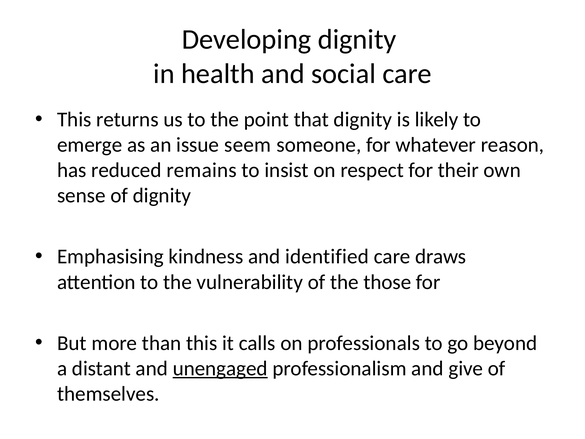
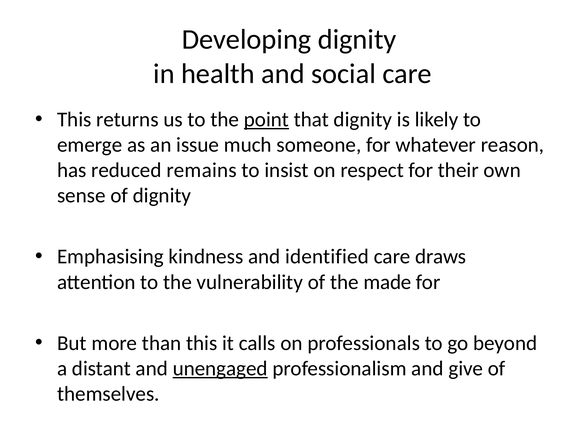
point underline: none -> present
seem: seem -> much
those: those -> made
